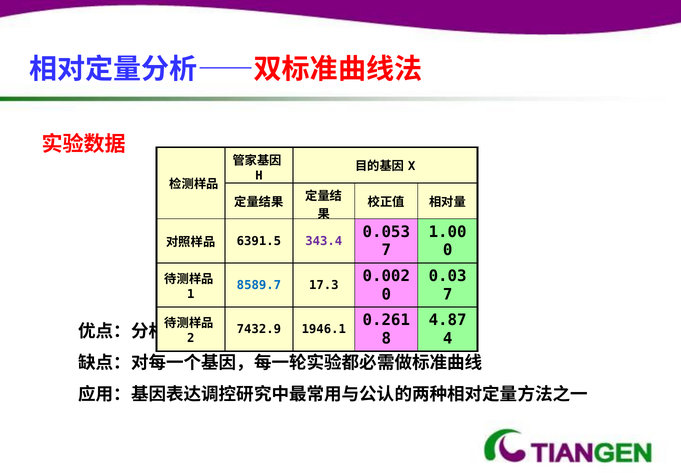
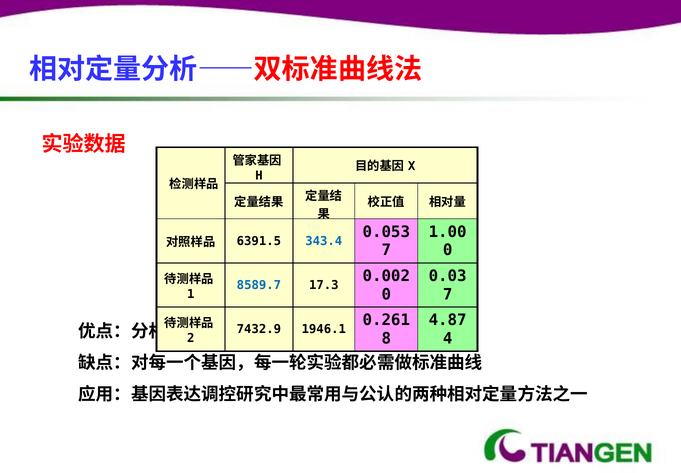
343.4 colour: purple -> blue
